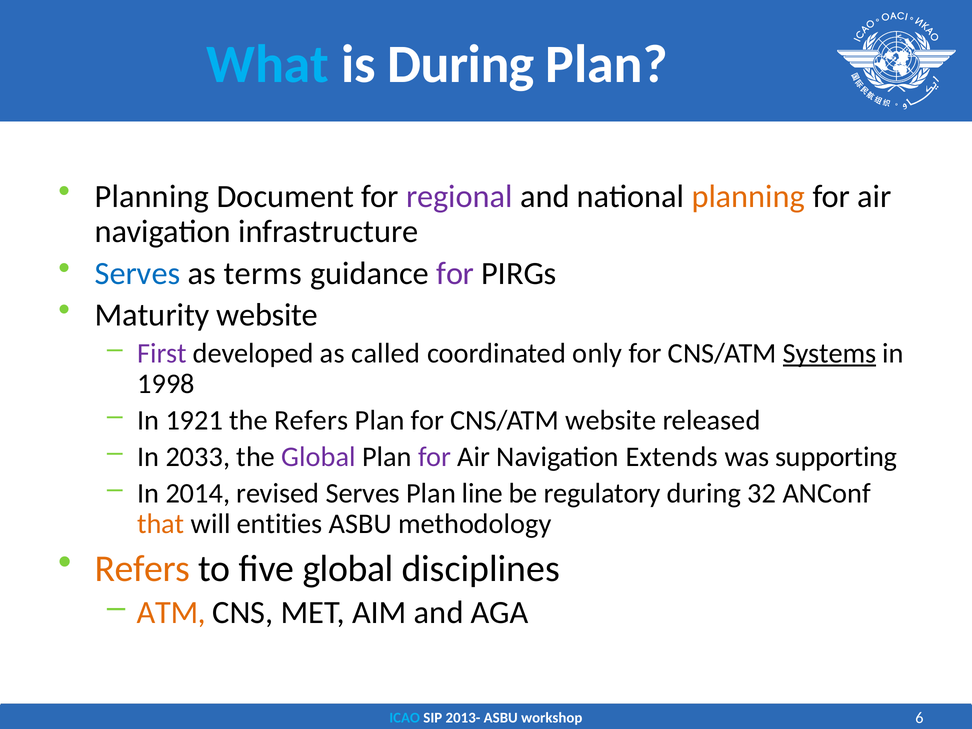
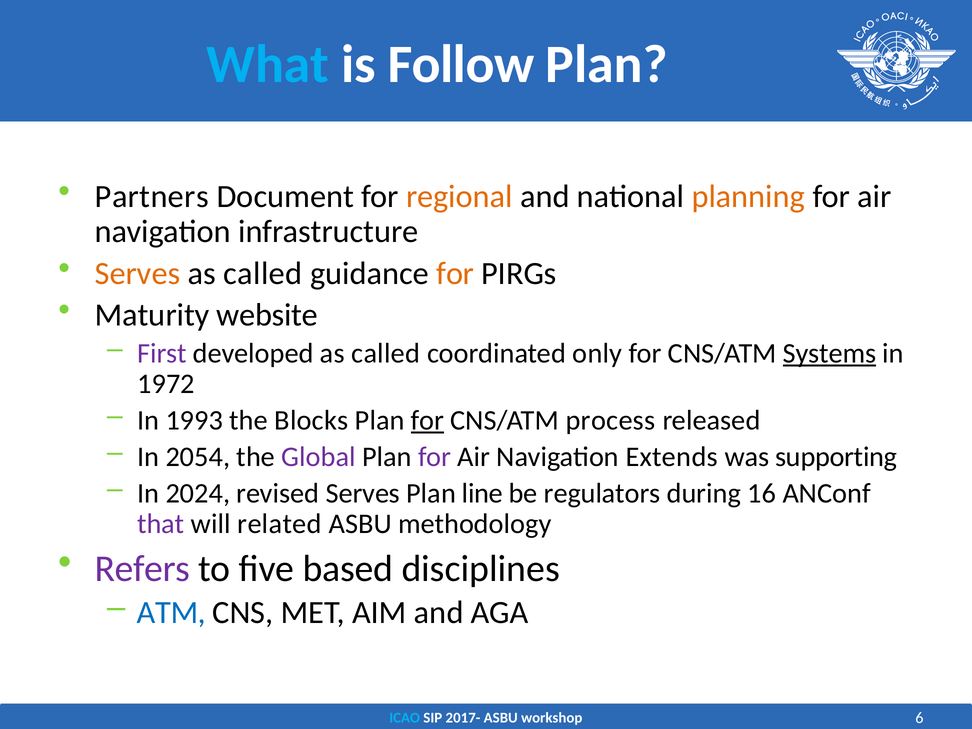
is During: During -> Follow
Planning at (152, 197): Planning -> Partners
regional colour: purple -> orange
Serves at (138, 273) colour: blue -> orange
terms at (263, 273): terms -> called
for at (455, 273) colour: purple -> orange
1998: 1998 -> 1972
1921: 1921 -> 1993
the Refers: Refers -> Blocks
for at (428, 420) underline: none -> present
CNS/ATM website: website -> process
2033: 2033 -> 2054
2014: 2014 -> 2024
regulatory: regulatory -> regulators
32: 32 -> 16
that colour: orange -> purple
entities: entities -> related
Refers at (142, 569) colour: orange -> purple
five global: global -> based
ATM colour: orange -> blue
2013-: 2013- -> 2017-
